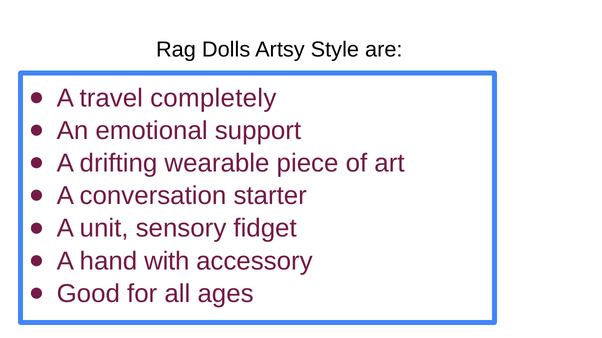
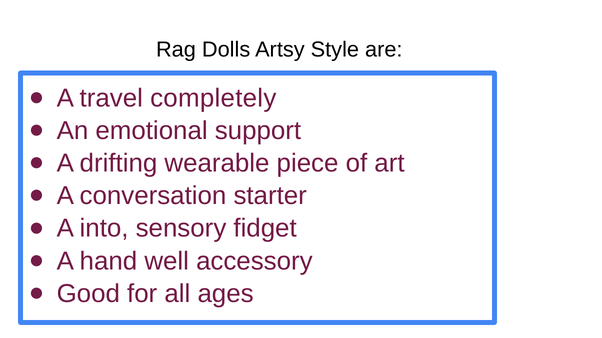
unit: unit -> into
with: with -> well
